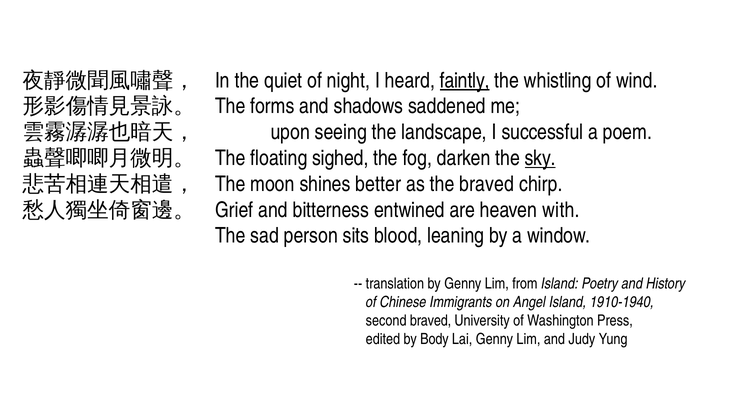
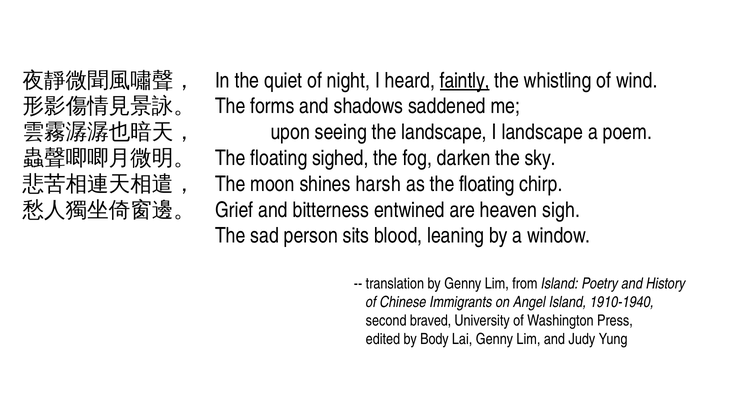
I successful: successful -> landscape
sky underline: present -> none
better: better -> harsh
as the braved: braved -> floating
with: with -> sigh
